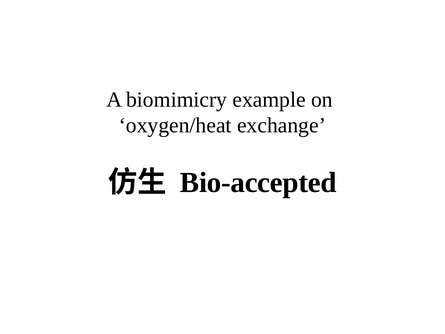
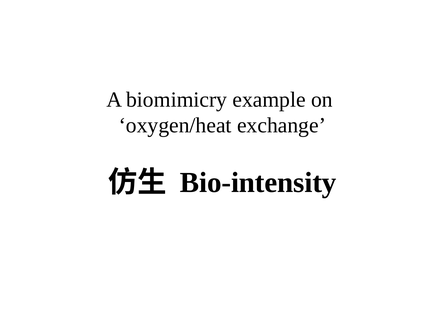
Bio-accepted: Bio-accepted -> Bio-intensity
